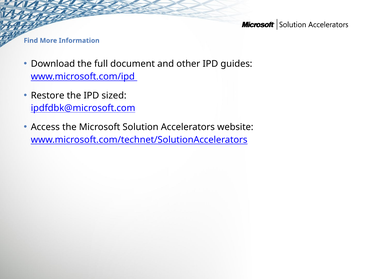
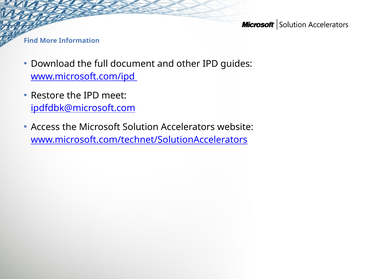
sized: sized -> meet
